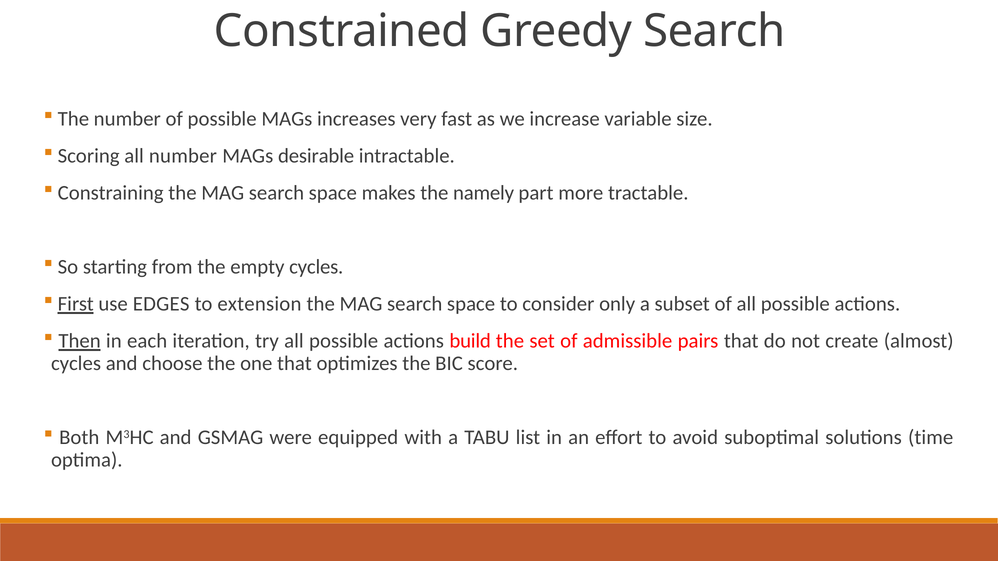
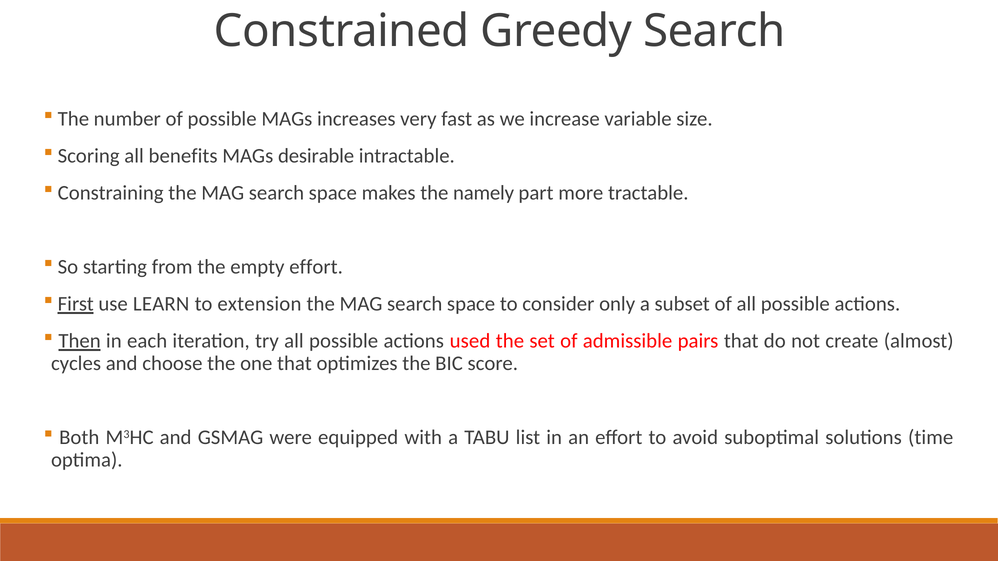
all number: number -> benefits
empty cycles: cycles -> effort
EDGES: EDGES -> LEARN
build: build -> used
